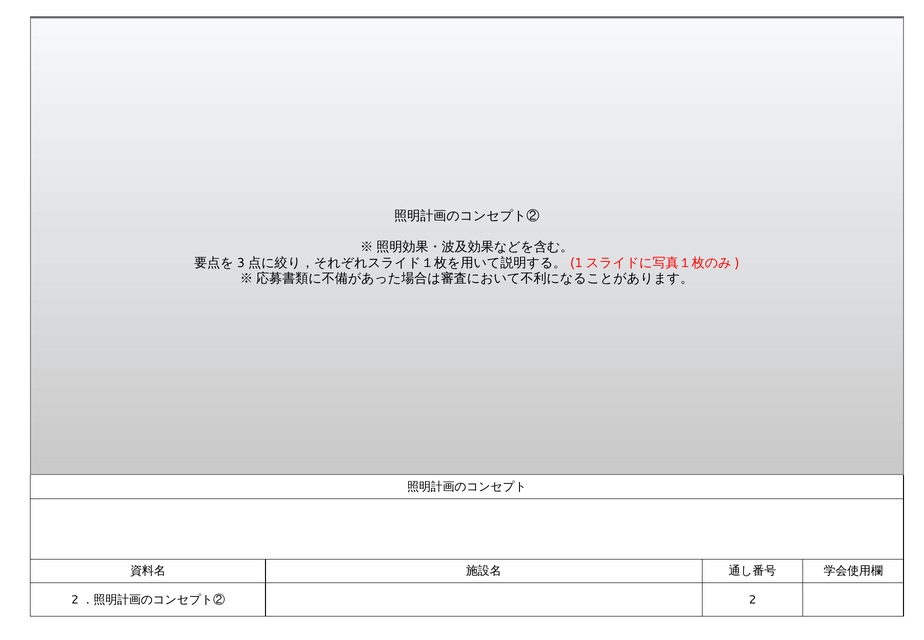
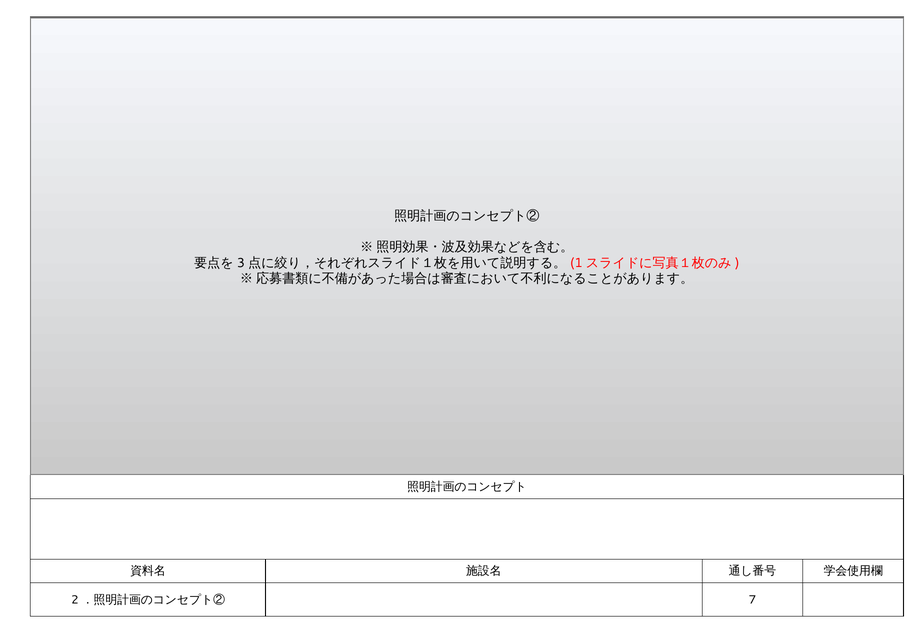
2 at (752, 600): 2 -> 7
